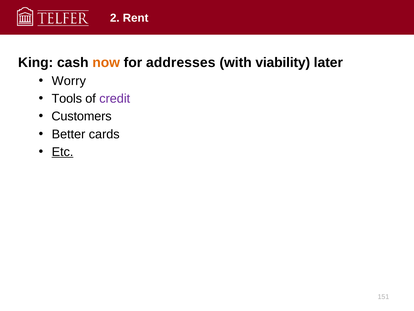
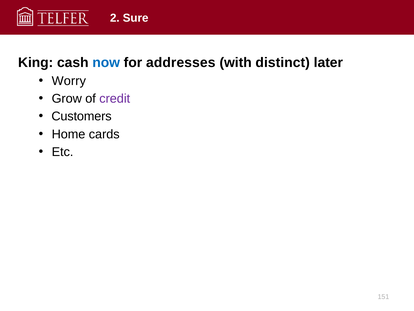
Rent: Rent -> Sure
now colour: orange -> blue
viability: viability -> distinct
Tools: Tools -> Grow
Better: Better -> Home
Etc underline: present -> none
